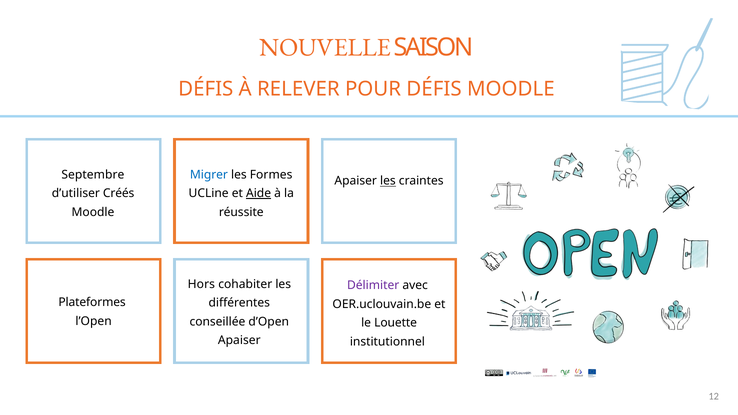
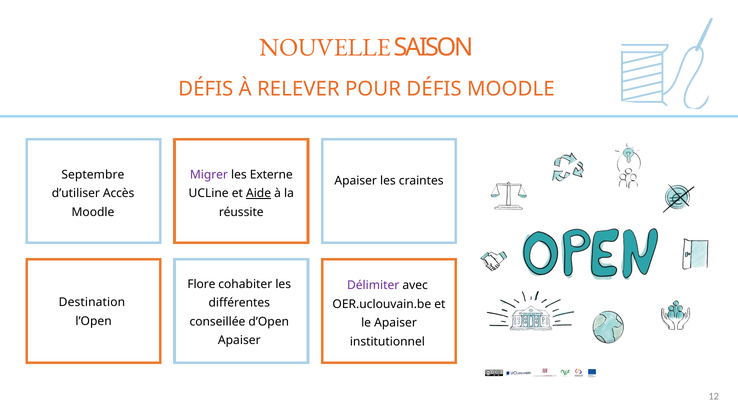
Migrer colour: blue -> purple
Formes: Formes -> Externe
les at (388, 181) underline: present -> none
Créés: Créés -> Accès
Hors: Hors -> Flore
Plateformes: Plateformes -> Destination
le Louette: Louette -> Apaiser
